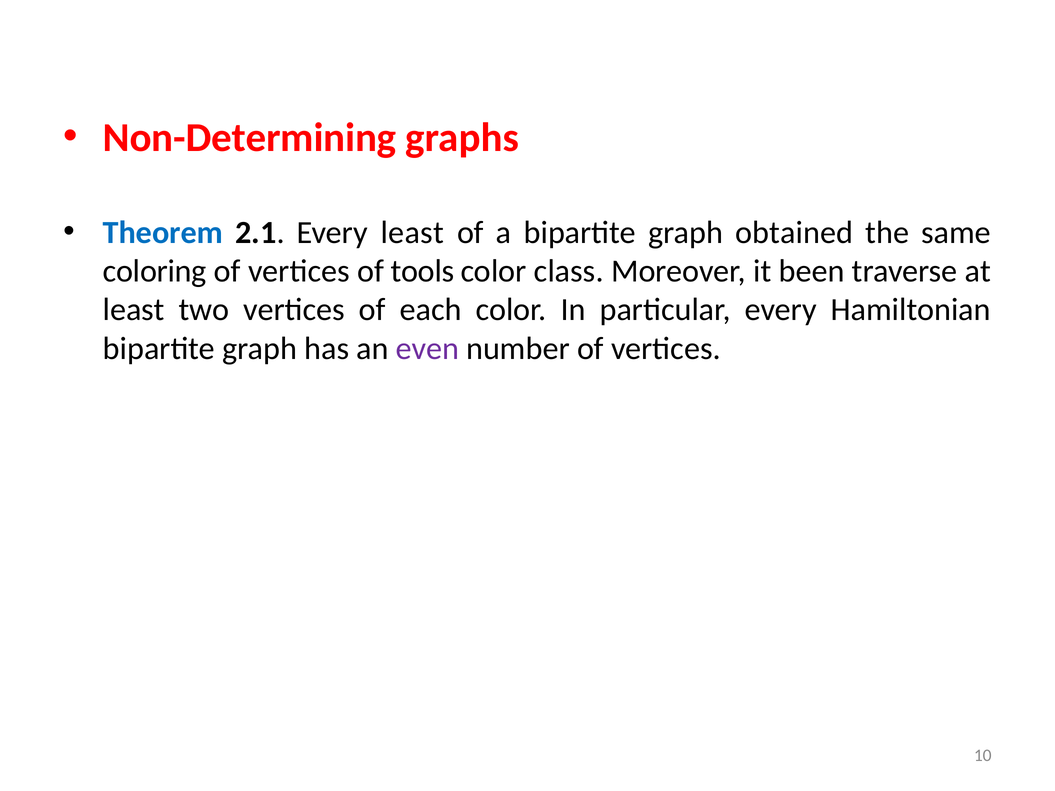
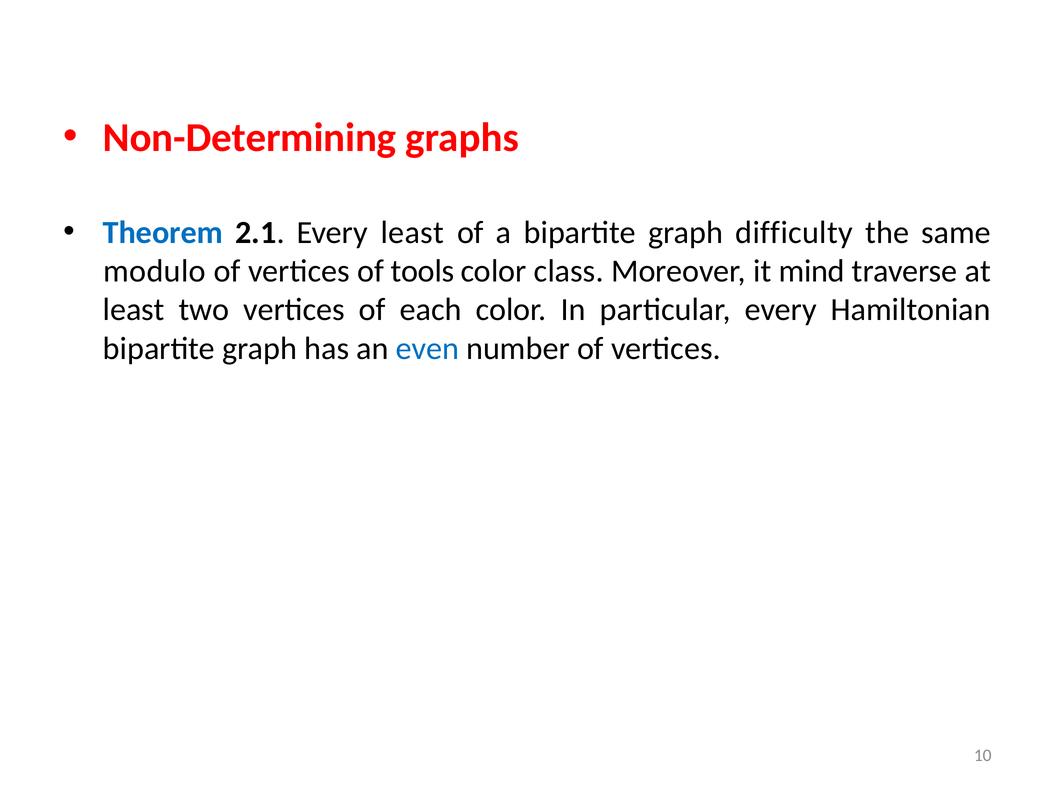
obtained: obtained -> difficulty
coloring: coloring -> modulo
been: been -> mind
even colour: purple -> blue
